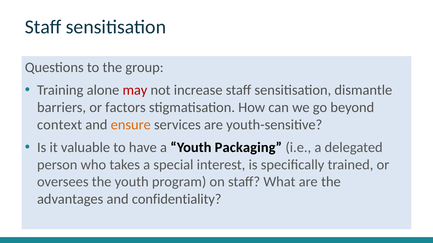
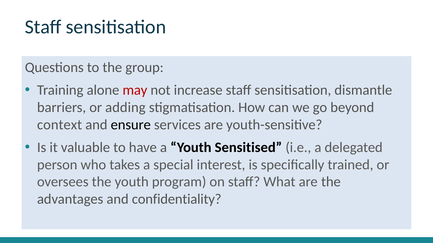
factors: factors -> adding
ensure colour: orange -> black
Packaging: Packaging -> Sensitised
